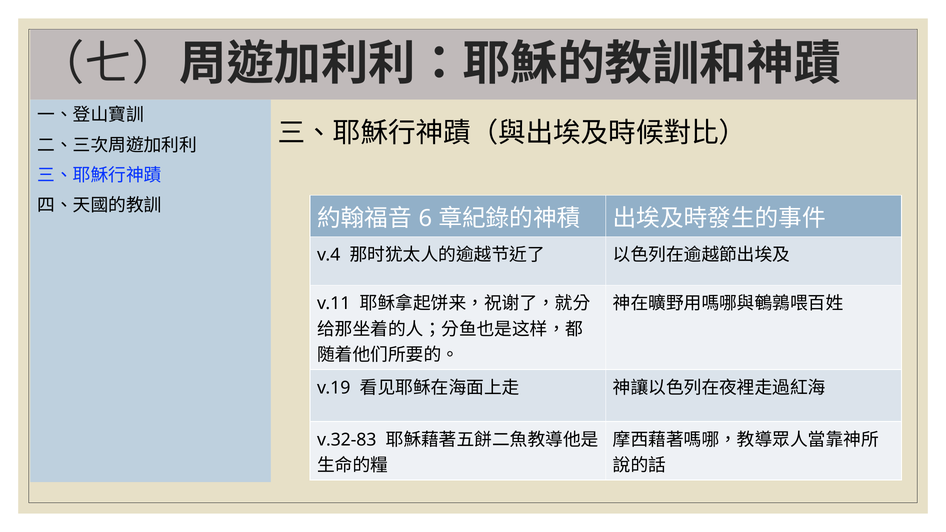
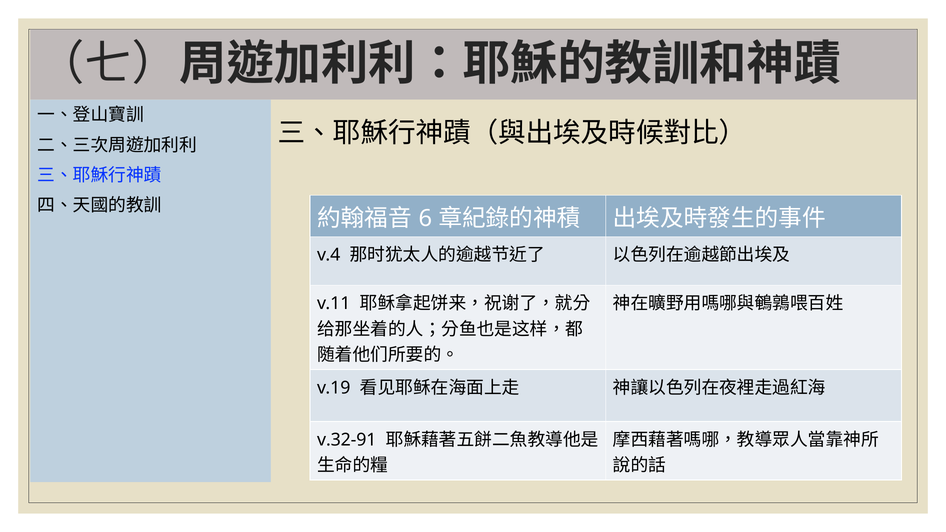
v.32-83: v.32-83 -> v.32-91
